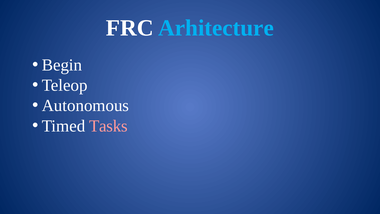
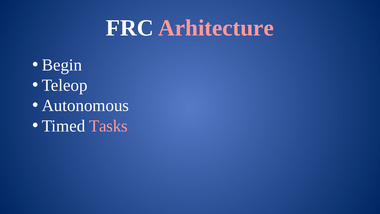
Arhitecture colour: light blue -> pink
